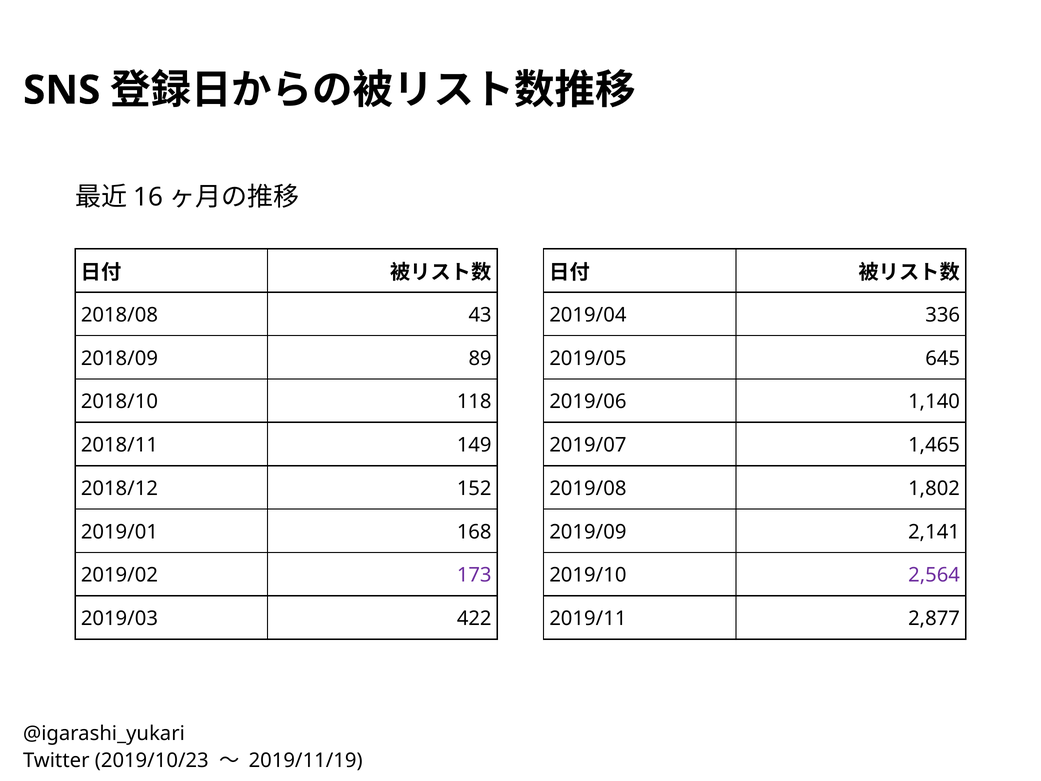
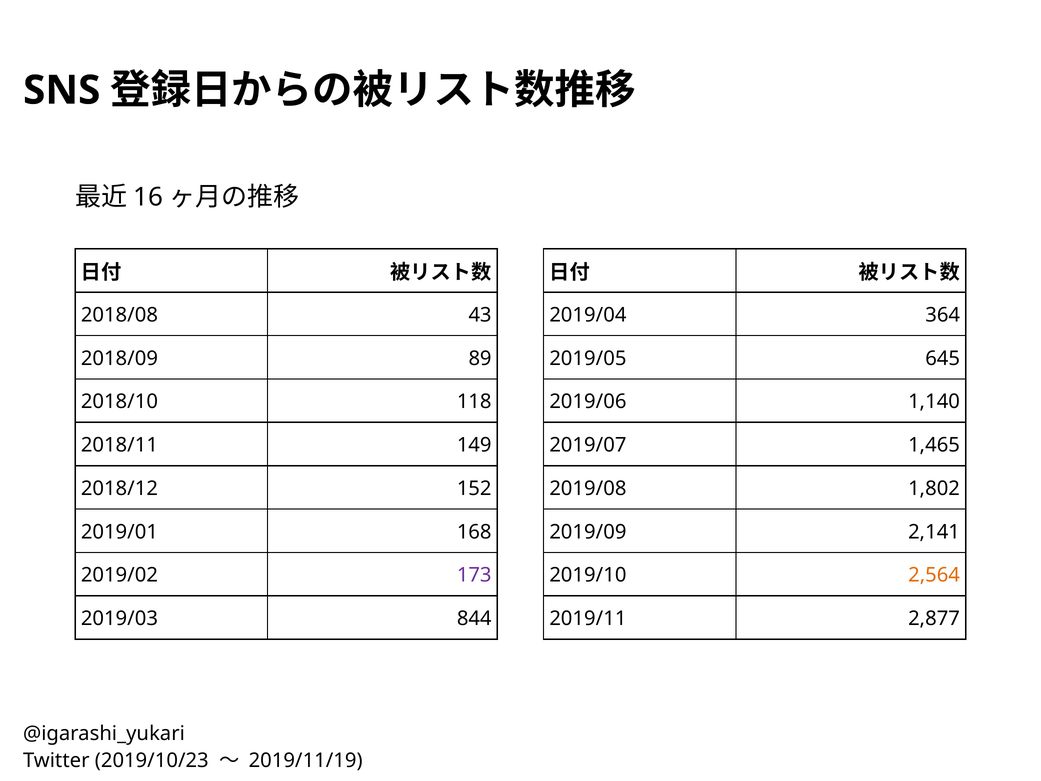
336: 336 -> 364
2,564 colour: purple -> orange
422: 422 -> 844
